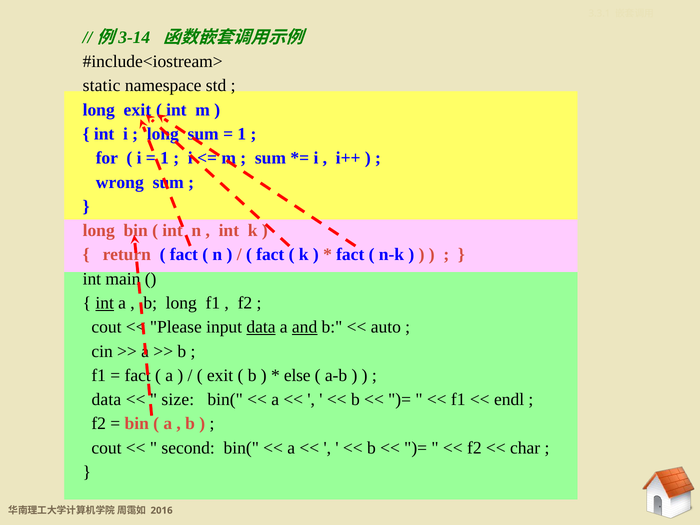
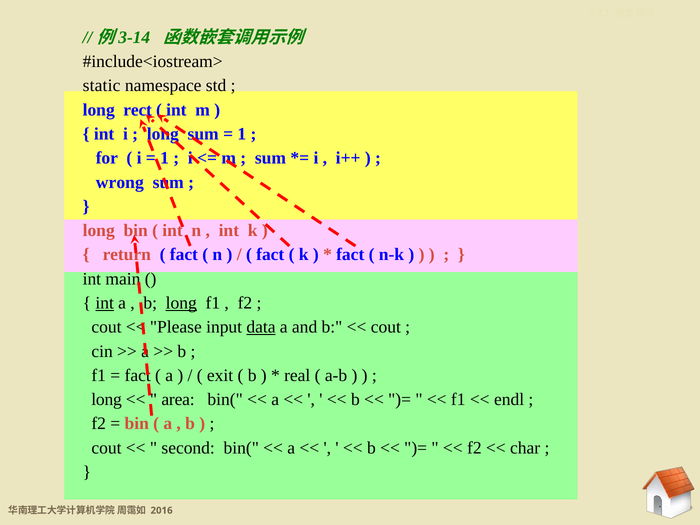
long exit: exit -> rect
long at (181, 303) underline: none -> present
and underline: present -> none
auto at (386, 327): auto -> cout
else: else -> real
data at (106, 400): data -> long
size: size -> area
